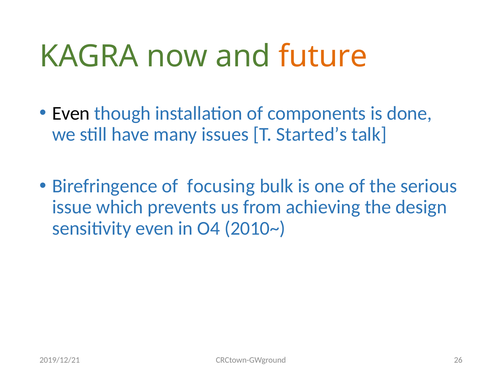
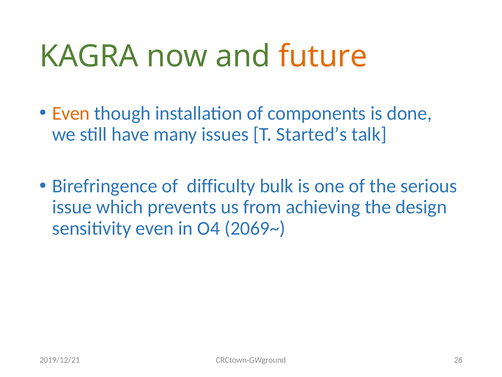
Even at (71, 113) colour: black -> orange
focusing: focusing -> difficulty
2010~: 2010~ -> 2069~
